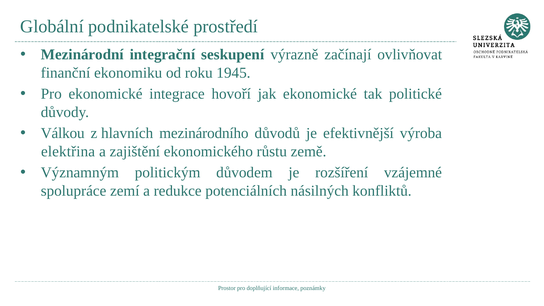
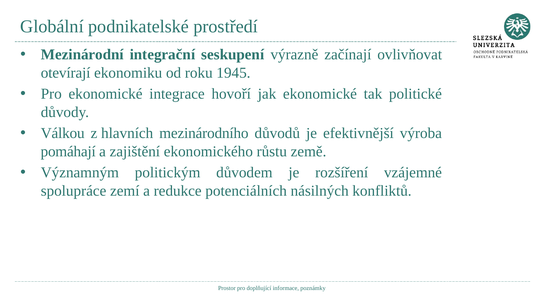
finanční: finanční -> otevírají
elektřina: elektřina -> pomáhají
